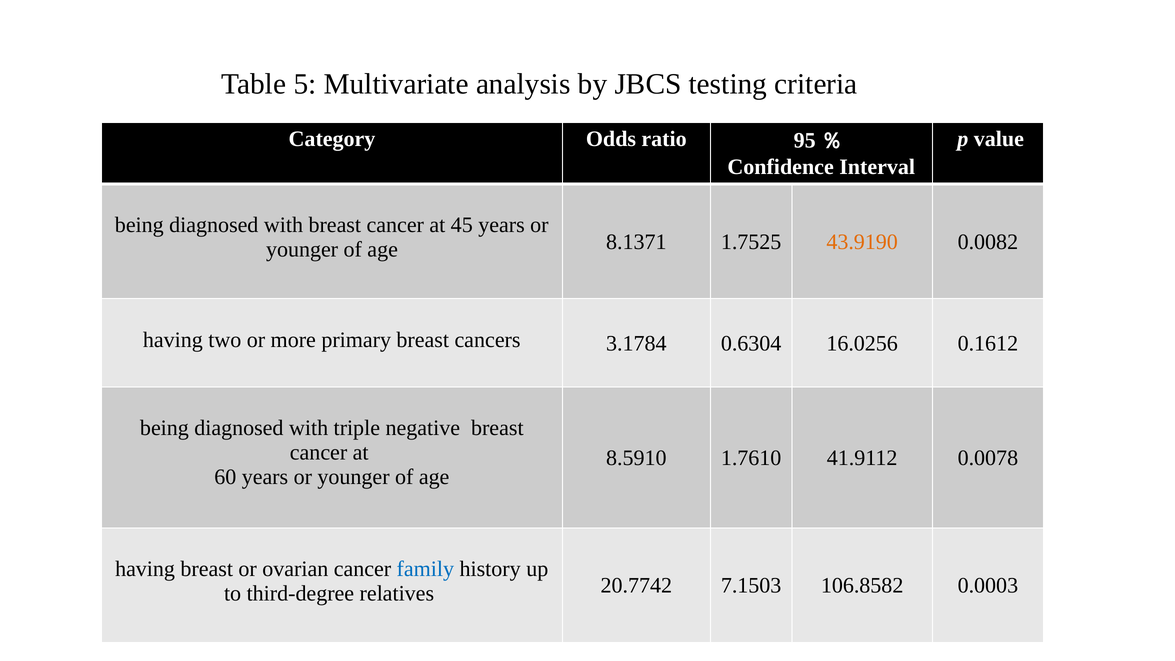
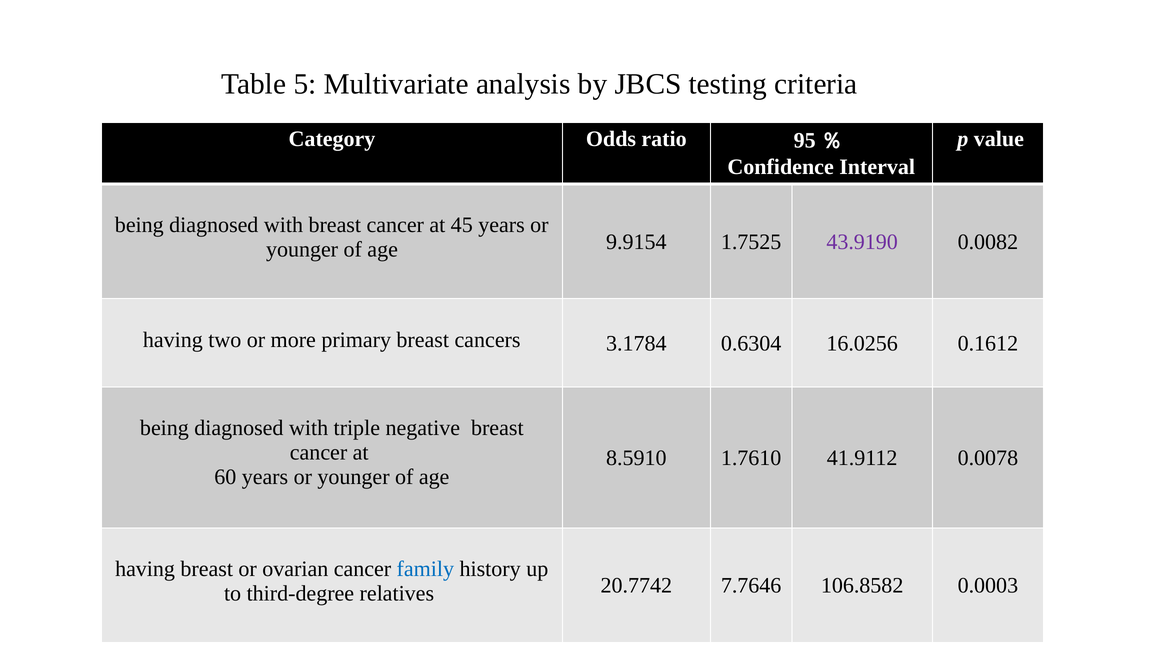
8.1371: 8.1371 -> 9.9154
43.9190 colour: orange -> purple
7.1503: 7.1503 -> 7.7646
